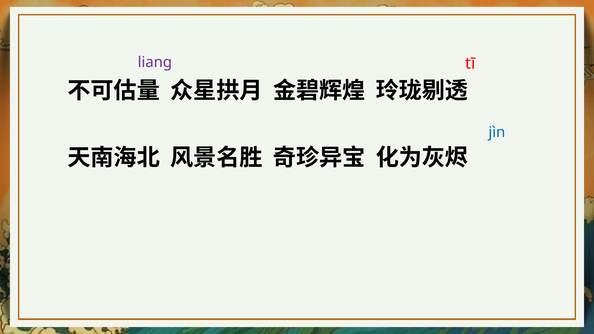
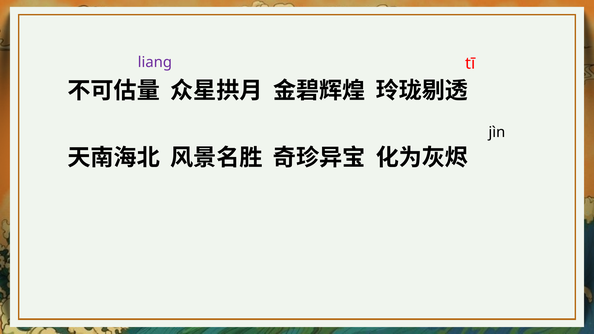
jìn colour: blue -> black
